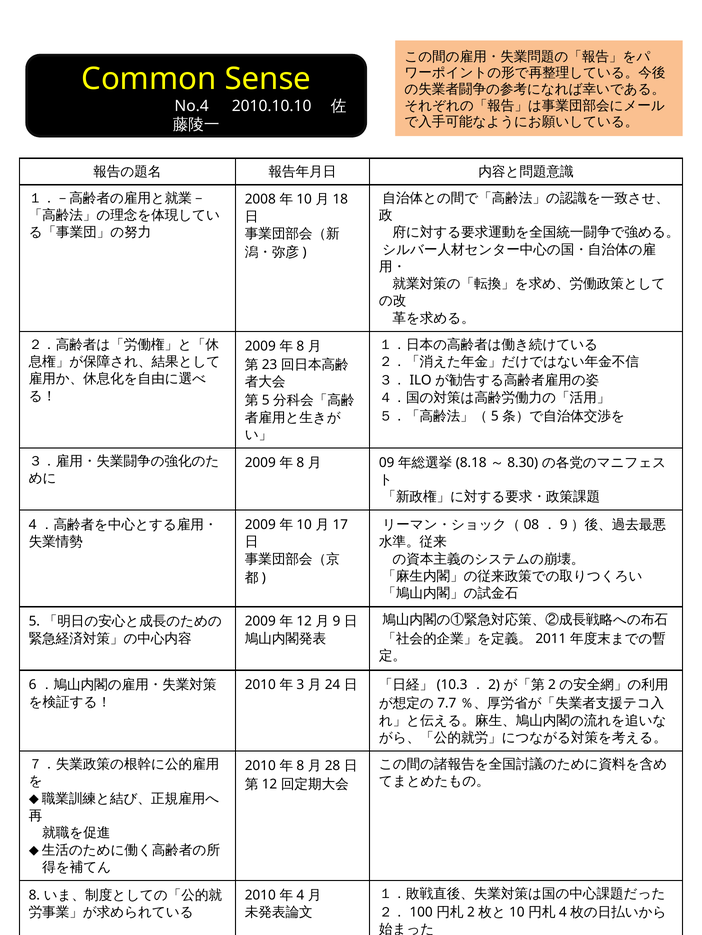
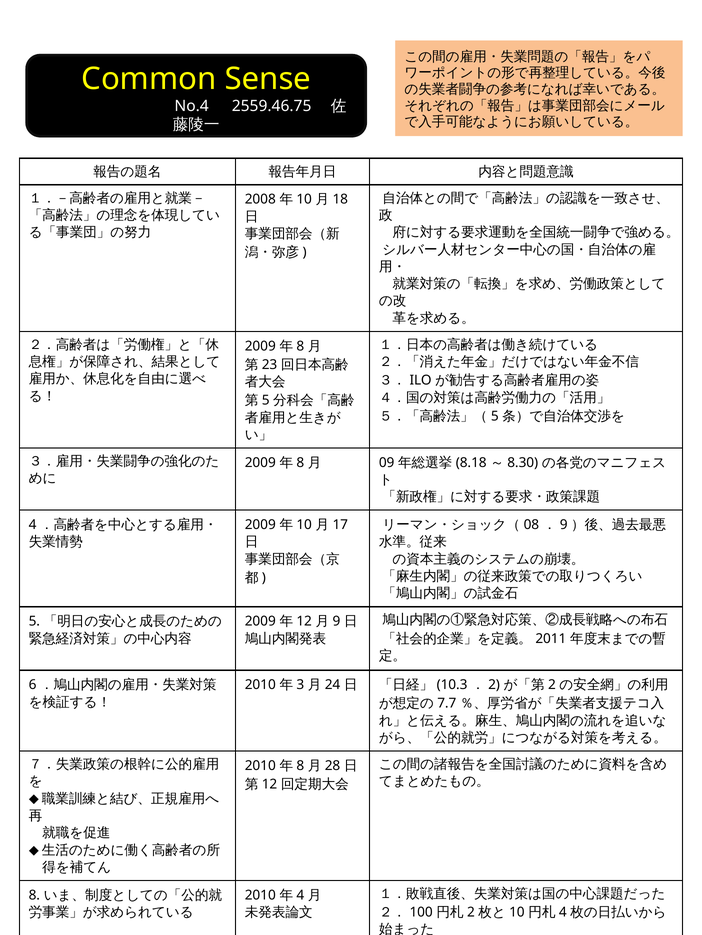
2010.10.10: 2010.10.10 -> 2559.46.75
